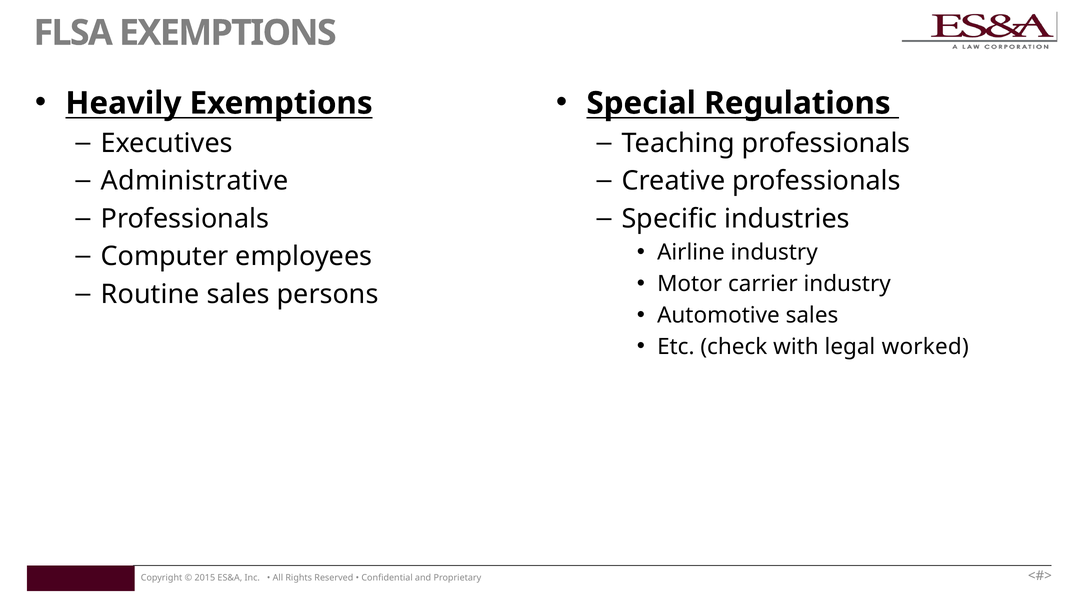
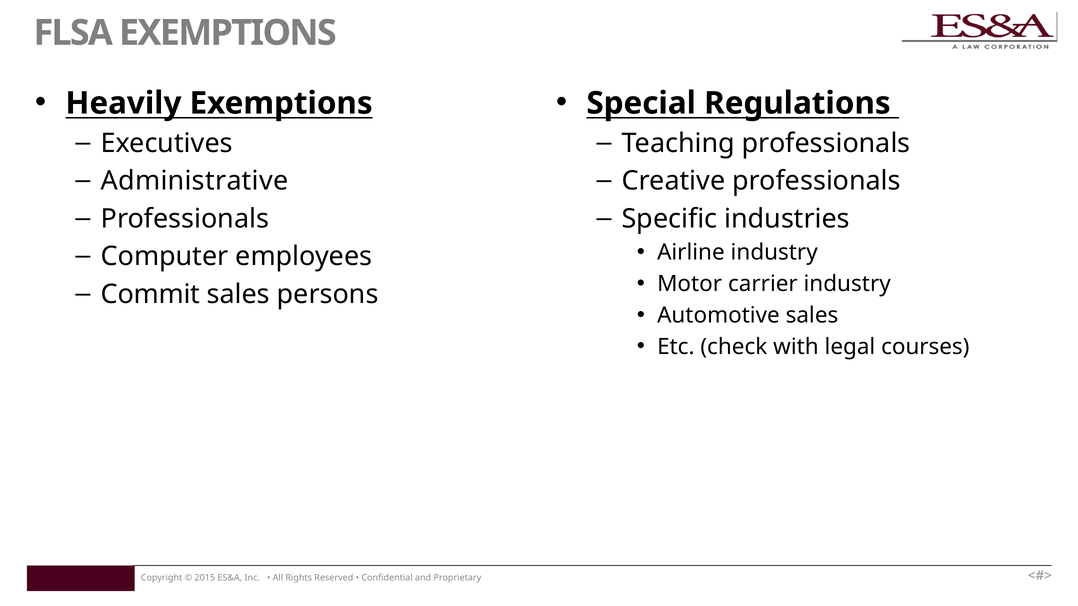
Routine: Routine -> Commit
worked: worked -> courses
